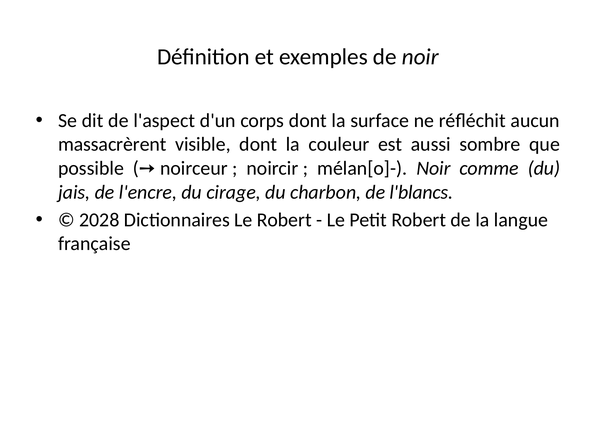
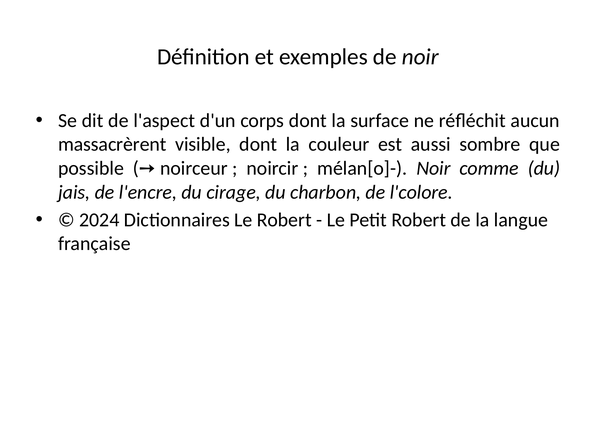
l'blancs: l'blancs -> l'colore
2028: 2028 -> 2024
